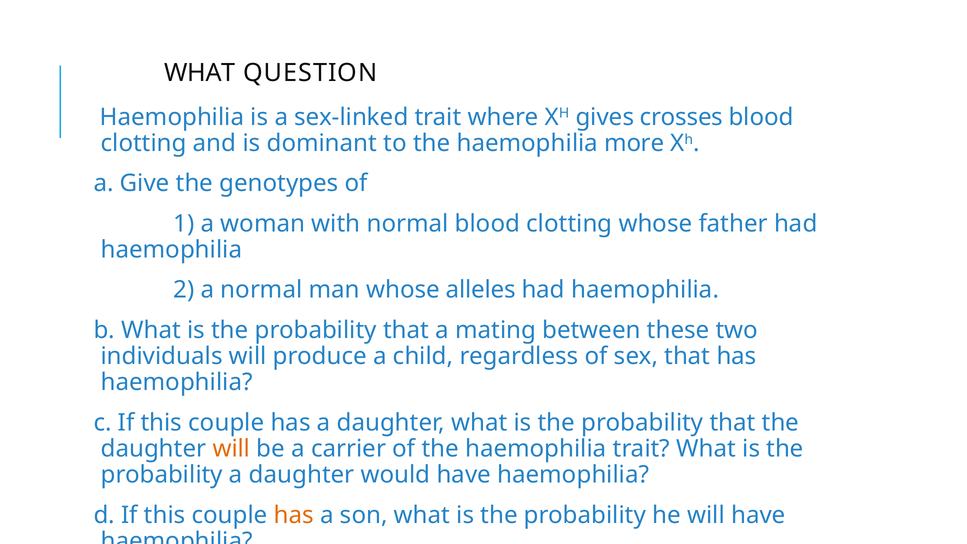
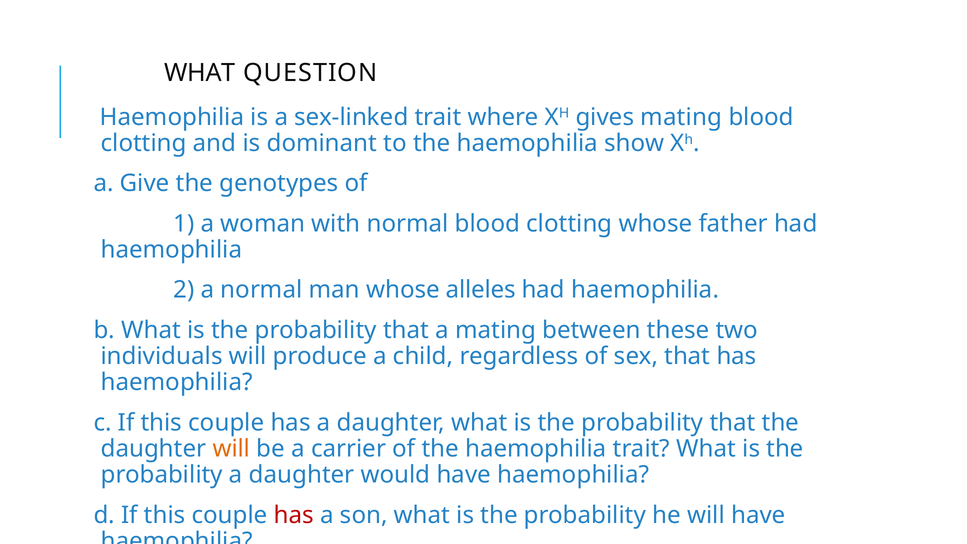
gives crosses: crosses -> mating
more: more -> show
has at (294, 515) colour: orange -> red
